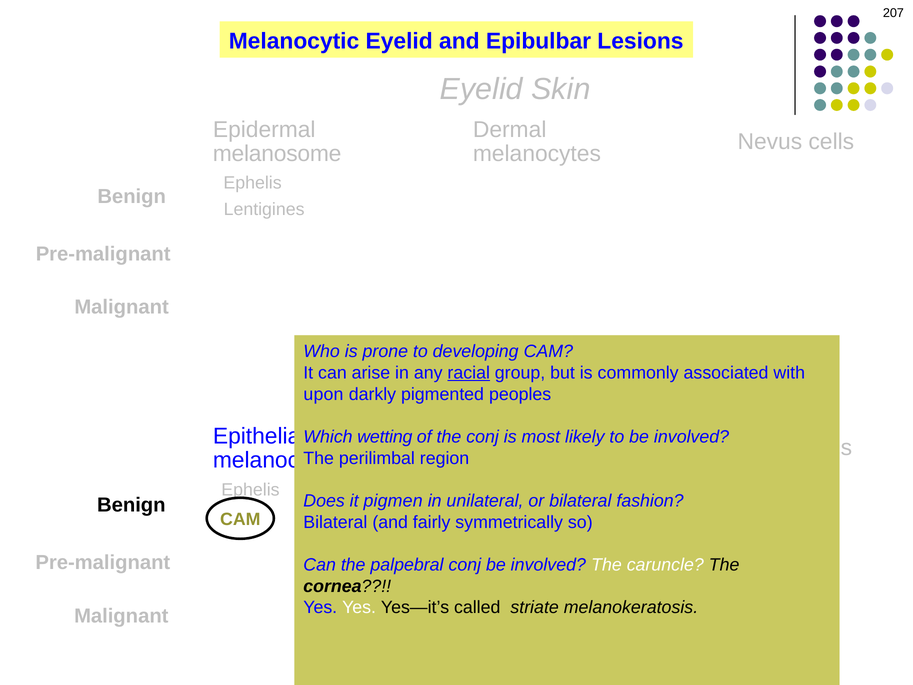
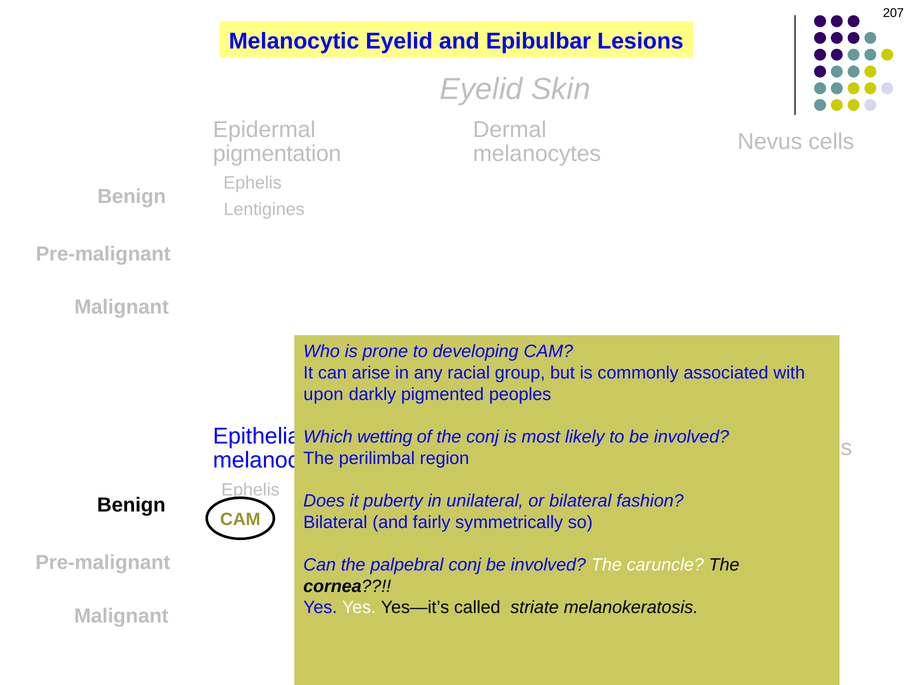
melanosome: melanosome -> pigmentation
racial underline: present -> none
pigmen: pigmen -> puberty
